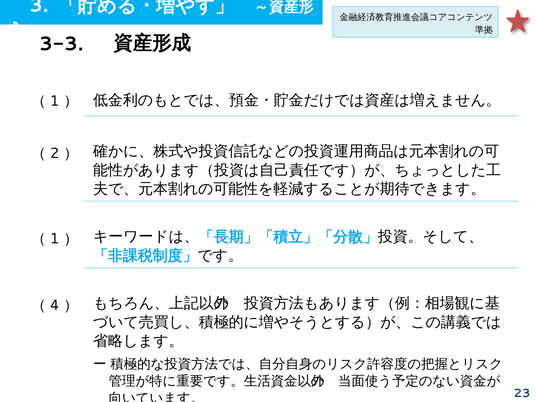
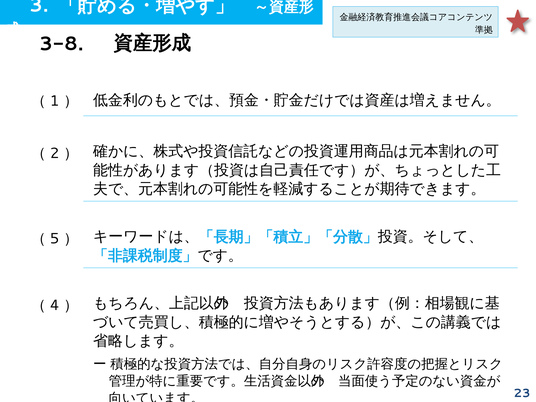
3-3: 3-3 -> 3-8
1 at (55, 239): 1 -> 5
